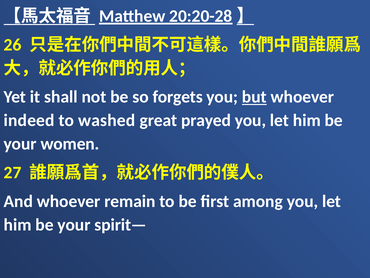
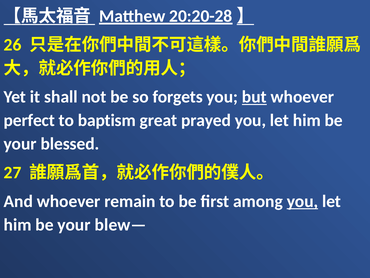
indeed: indeed -> perfect
washed: washed -> baptism
women: women -> blessed
you at (302, 201) underline: none -> present
spirit—: spirit— -> blew—
